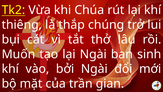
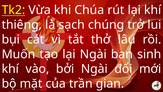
thắp: thắp -> sạch
